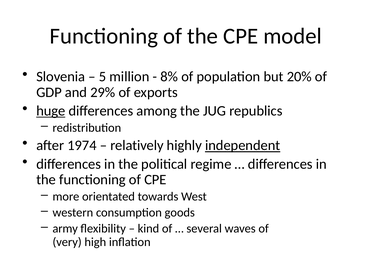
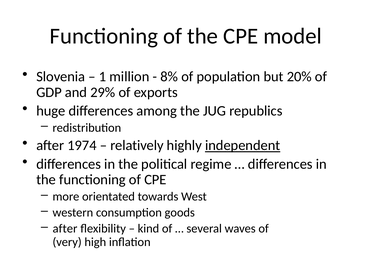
5: 5 -> 1
huge underline: present -> none
army at (65, 229): army -> after
